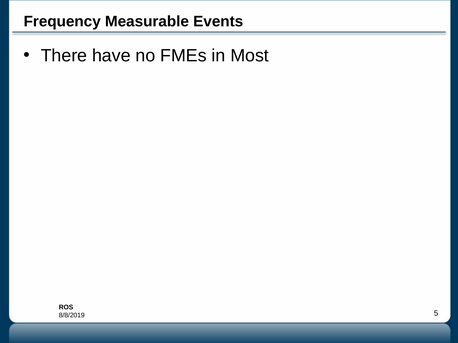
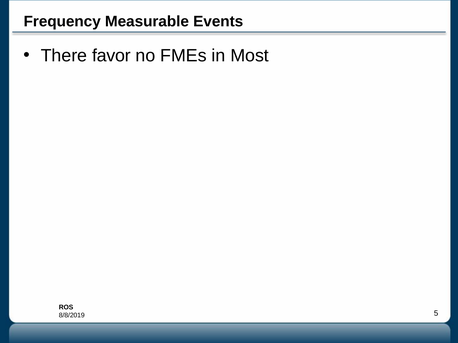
have: have -> favor
